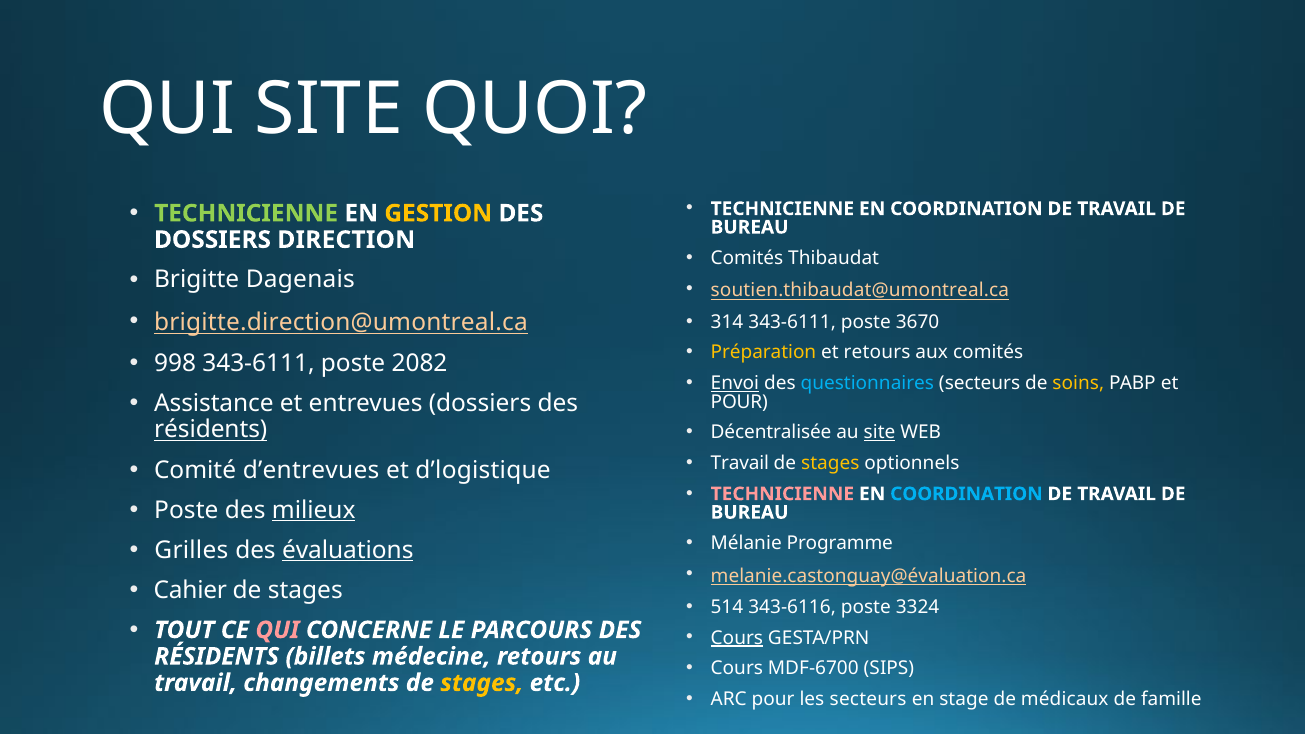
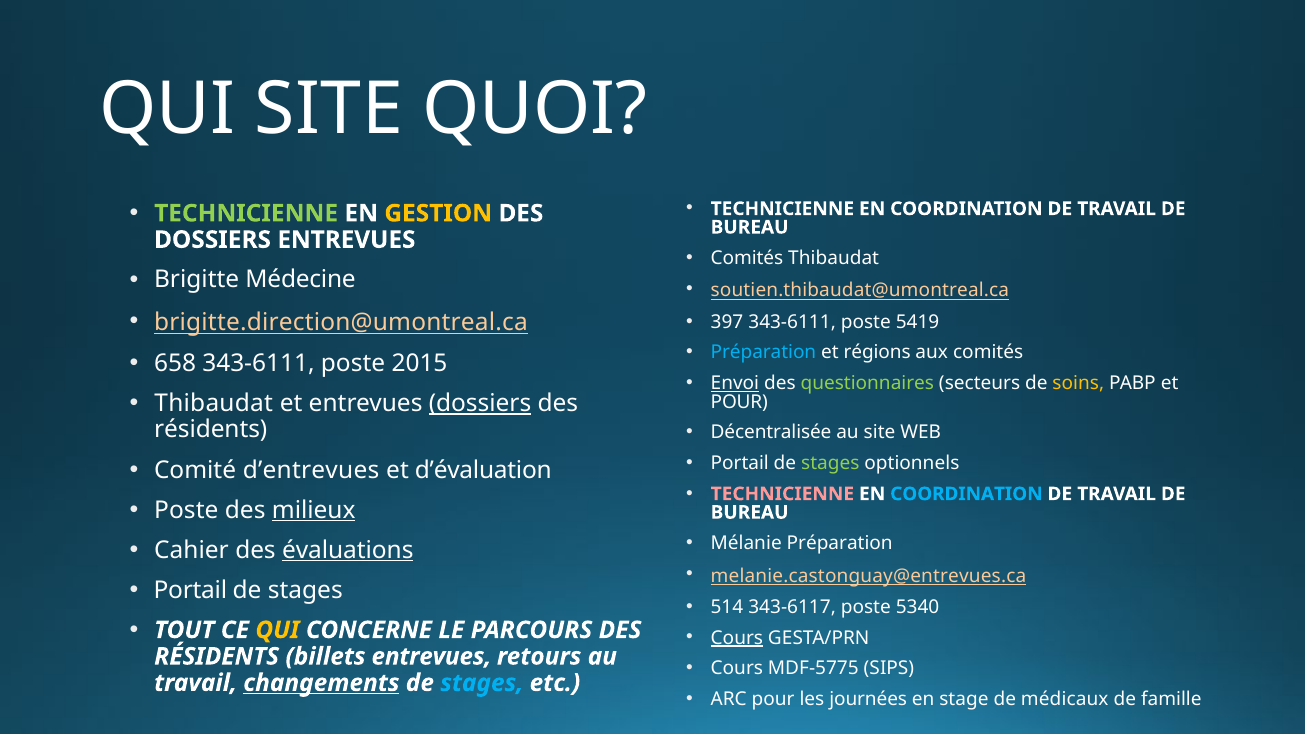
DOSSIERS DIRECTION: DIRECTION -> ENTREVUES
Dagenais: Dagenais -> Médecine
314: 314 -> 397
3670: 3670 -> 5419
Préparation at (763, 353) colour: yellow -> light blue
et retours: retours -> régions
998: 998 -> 658
2082: 2082 -> 2015
questionnaires colour: light blue -> light green
Assistance at (214, 403): Assistance -> Thibaudat
dossiers at (480, 403) underline: none -> present
site at (880, 433) underline: present -> none
résidents at (211, 430) underline: present -> none
Travail at (740, 463): Travail -> Portail
stages at (830, 463) colour: yellow -> light green
d’logistique: d’logistique -> d’évaluation
Mélanie Programme: Programme -> Préparation
Grilles: Grilles -> Cahier
melanie.castonguay@évaluation.ca: melanie.castonguay@évaluation.ca -> melanie.castonguay@entrevues.ca
Cahier at (190, 590): Cahier -> Portail
343-6116: 343-6116 -> 343-6117
3324: 3324 -> 5340
QUI at (277, 630) colour: pink -> yellow
billets médecine: médecine -> entrevues
MDF-6700: MDF-6700 -> MDF-5775
changements underline: none -> present
stages at (482, 683) colour: yellow -> light blue
les secteurs: secteurs -> journées
